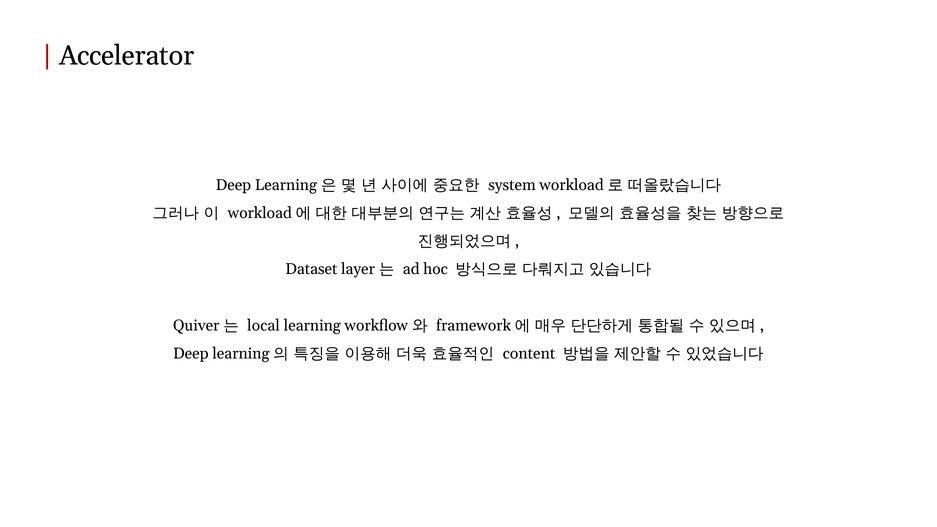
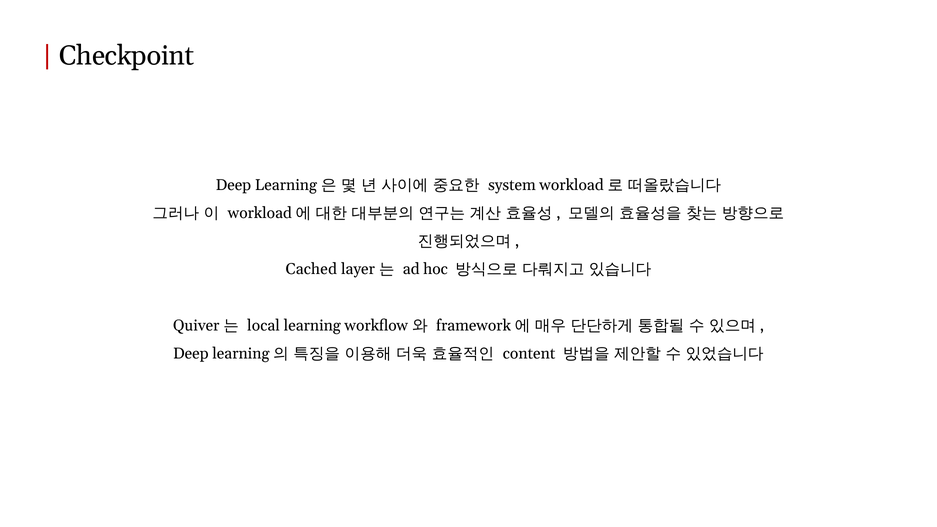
Accelerator: Accelerator -> Checkpoint
Dataset: Dataset -> Cached
